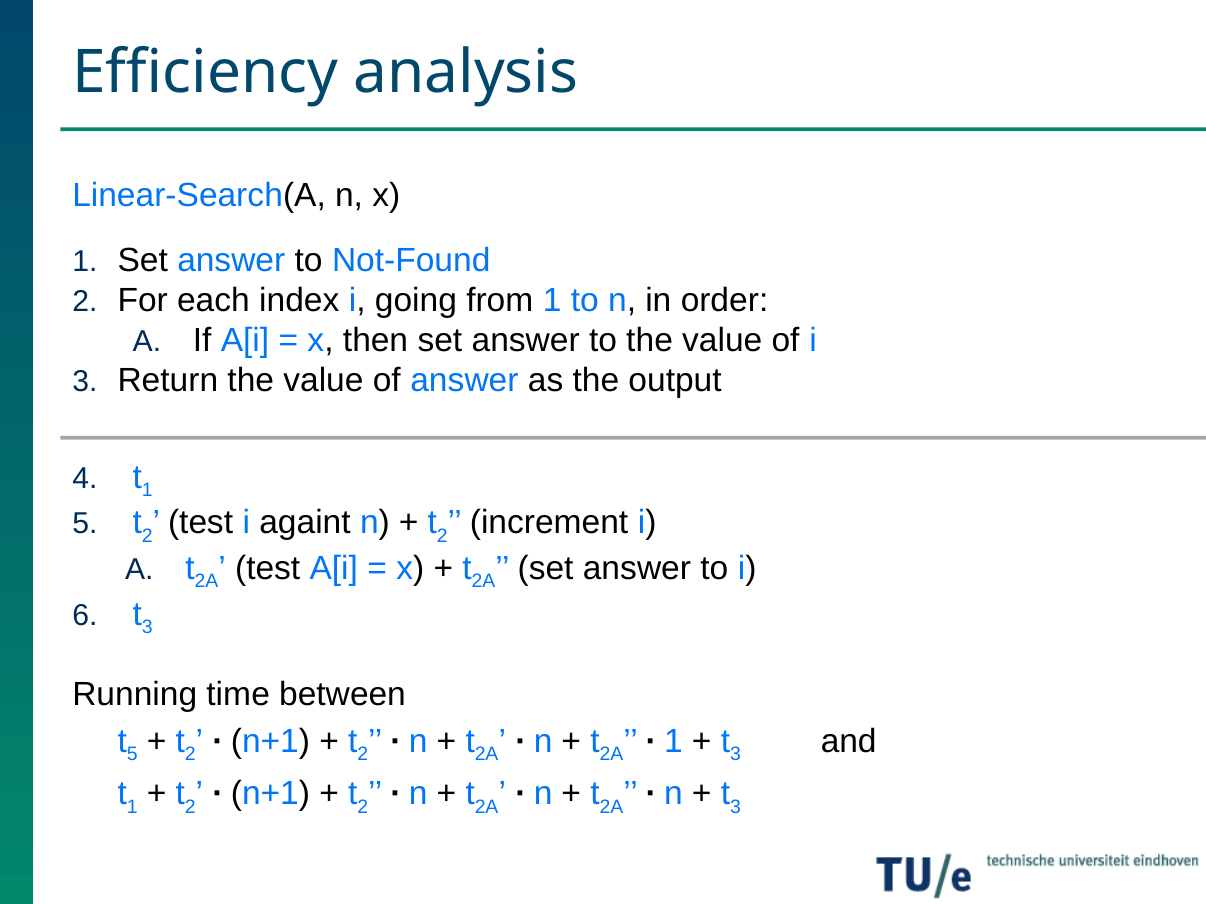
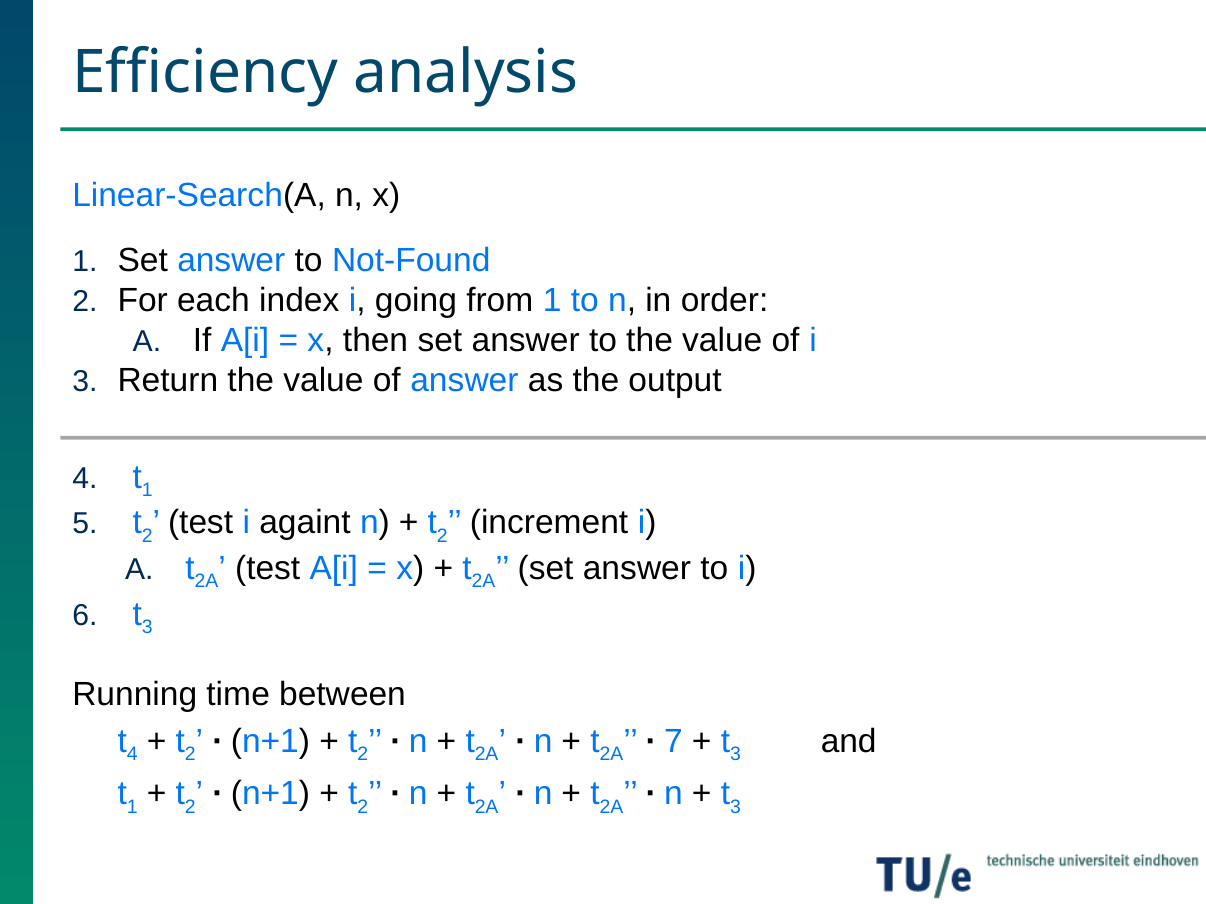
5 at (132, 755): 5 -> 4
1 at (674, 742): 1 -> 7
